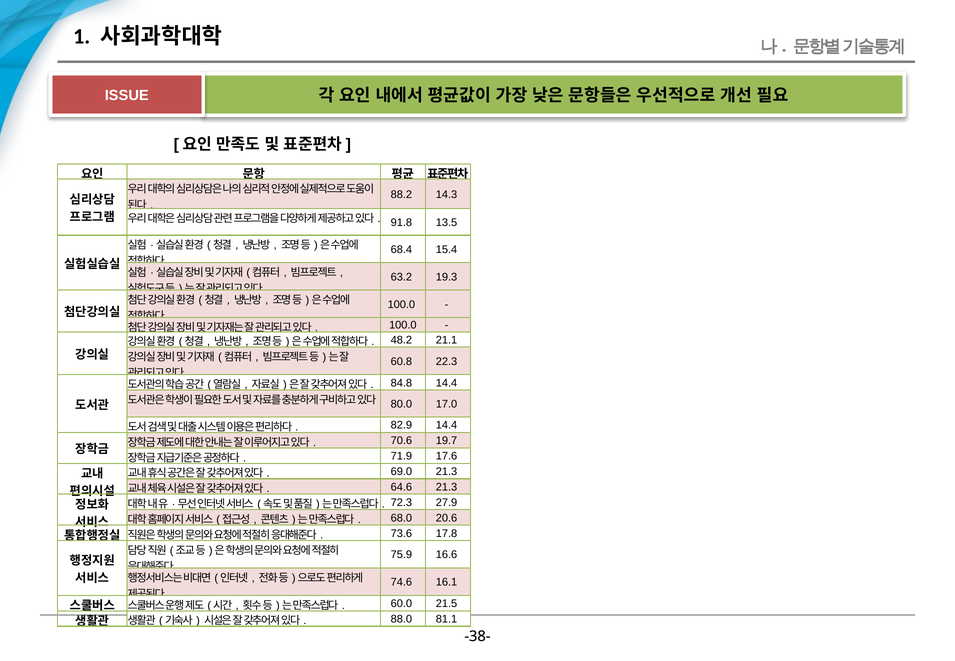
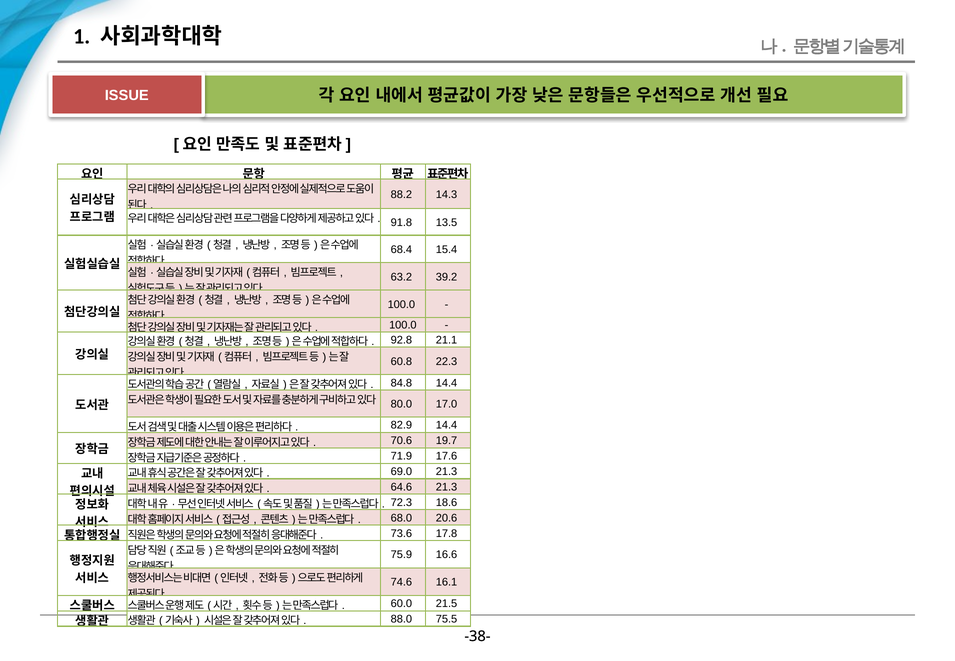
19.3: 19.3 -> 39.2
48.2: 48.2 -> 92.8
27.9: 27.9 -> 18.6
81.1: 81.1 -> 75.5
